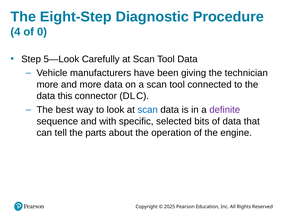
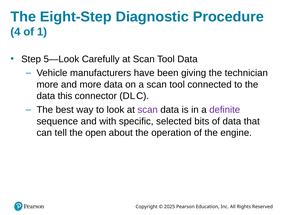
0: 0 -> 1
scan at (148, 110) colour: blue -> purple
parts: parts -> open
